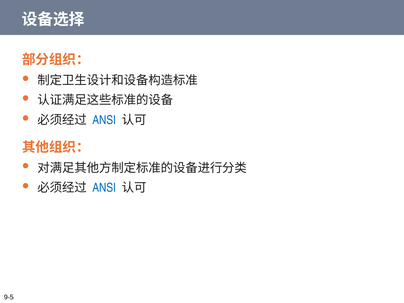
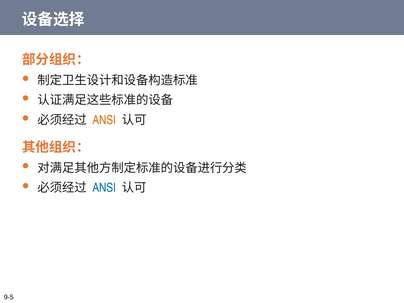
ANSI at (104, 120) colour: blue -> orange
